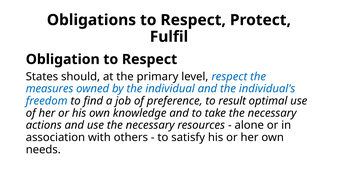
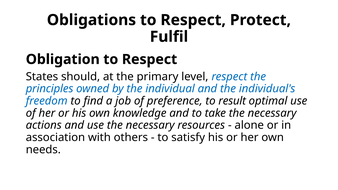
measures: measures -> principles
